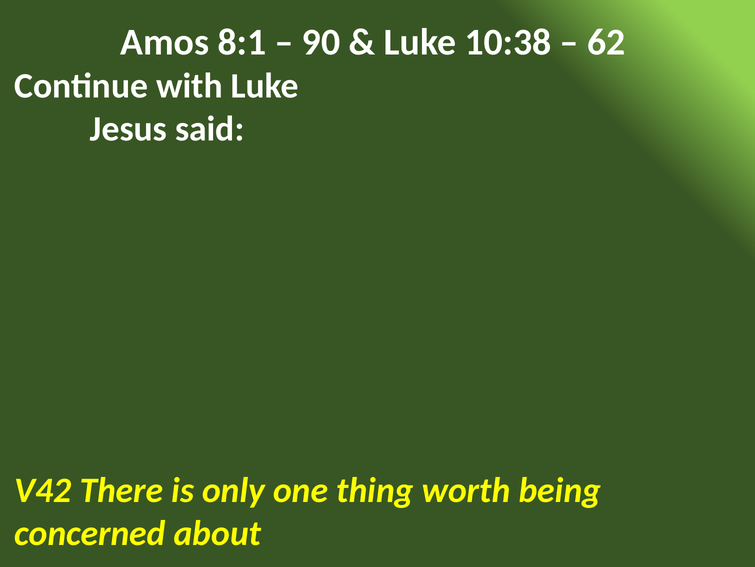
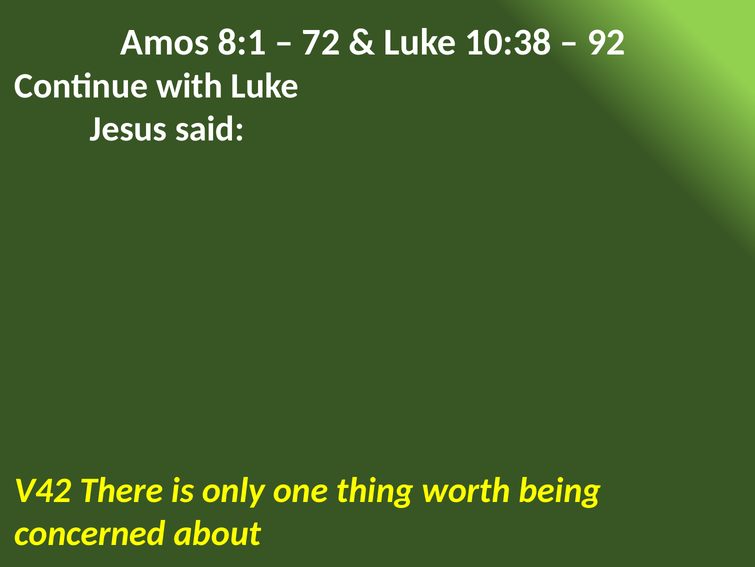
90: 90 -> 72
62: 62 -> 92
